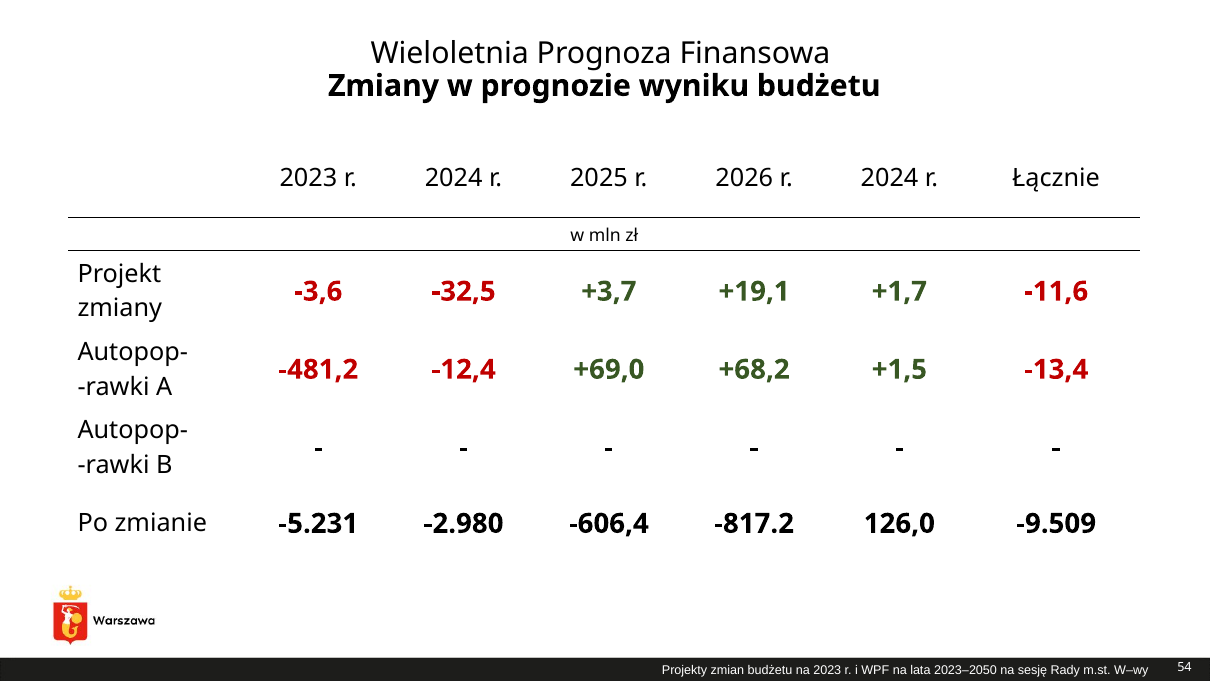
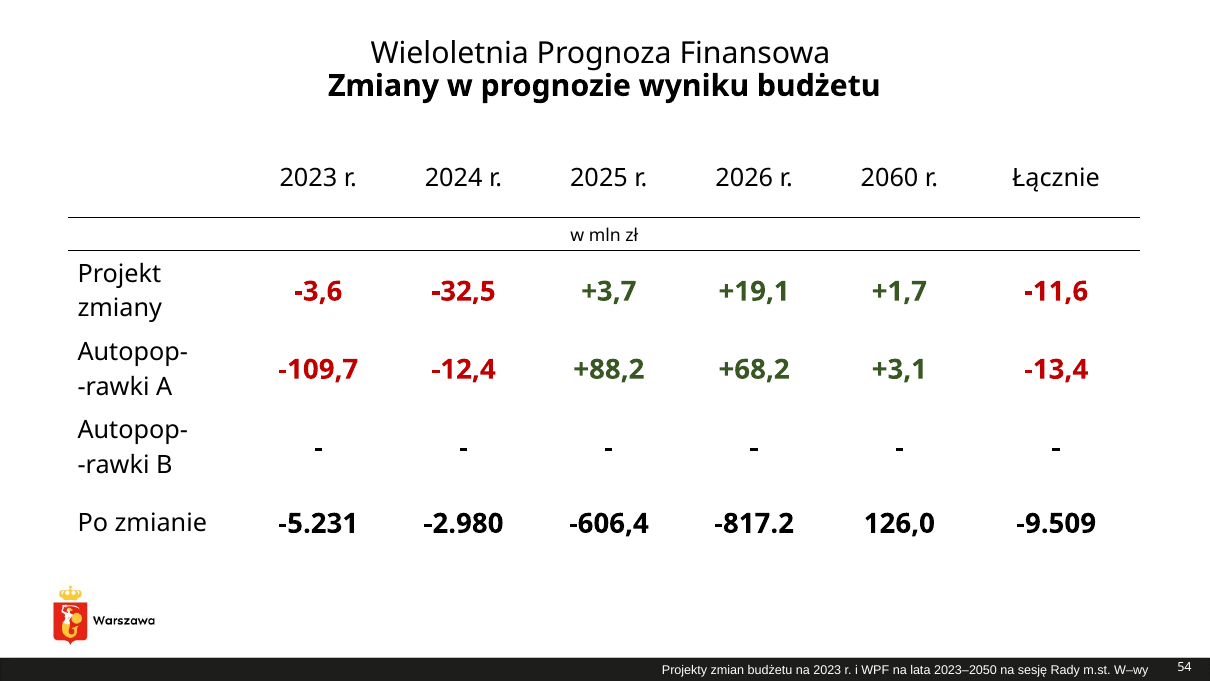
2026 r 2024: 2024 -> 2060
-481,2: -481,2 -> -109,7
+69,0: +69,0 -> +88,2
+1,5: +1,5 -> +3,1
